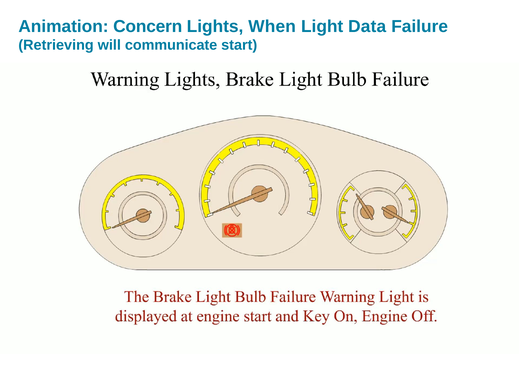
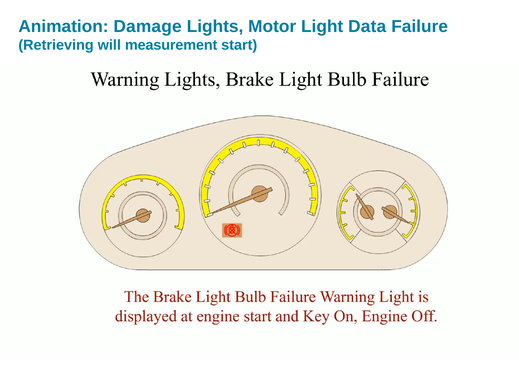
Concern: Concern -> Damage
When: When -> Motor
communicate: communicate -> measurement
